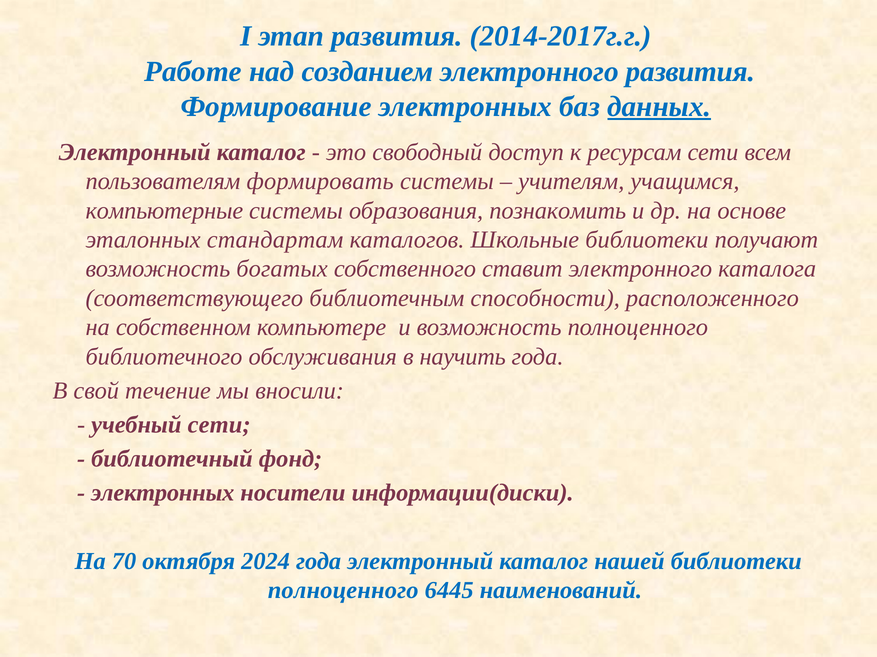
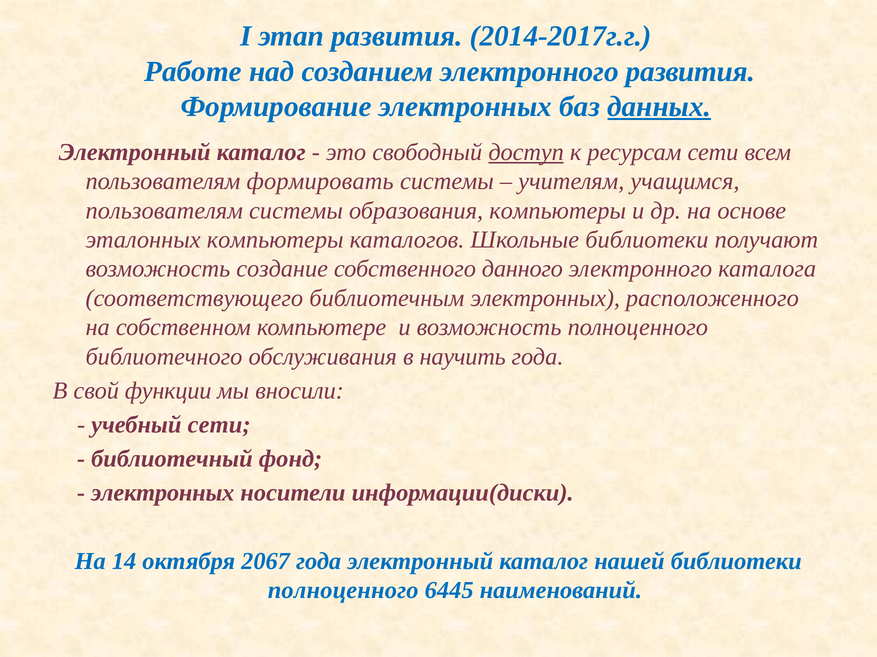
доступ underline: none -> present
компьютерные at (164, 211): компьютерные -> пользователям
образования познакомить: познакомить -> компьютеры
эталонных стандартам: стандартам -> компьютеры
богатых: богатых -> создание
ставит: ставит -> данного
библиотечным способности: способности -> электронных
течение: течение -> функции
70: 70 -> 14
2024: 2024 -> 2067
